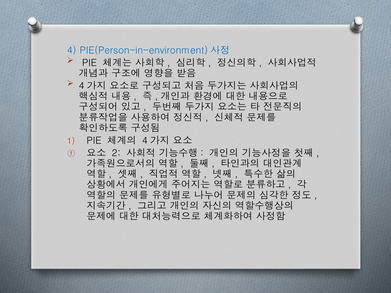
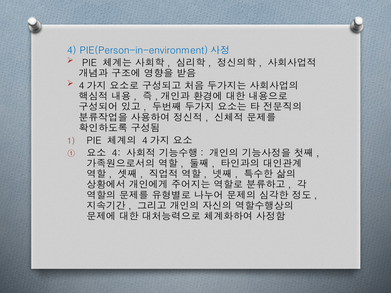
2 at (116, 153): 2 -> 4
